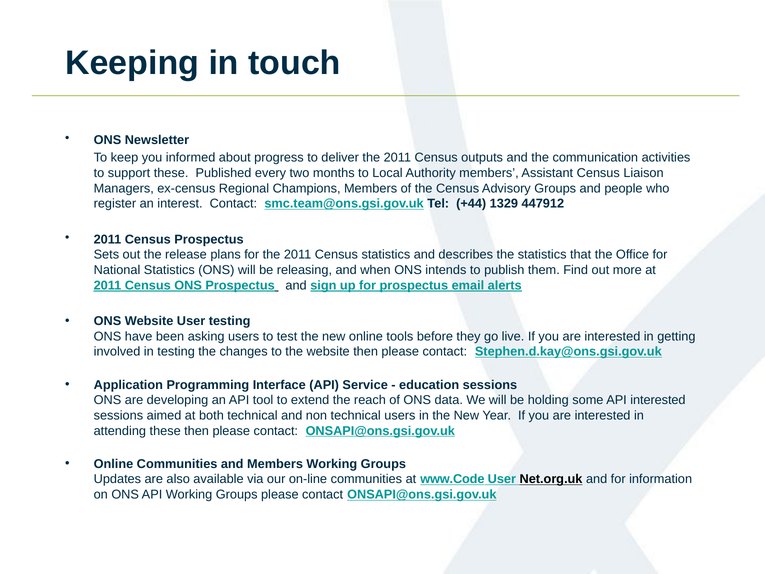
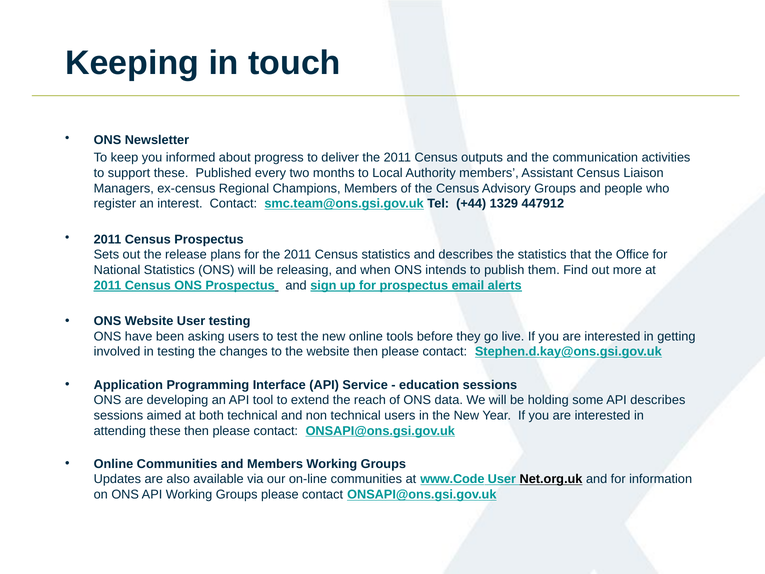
API interested: interested -> describes
